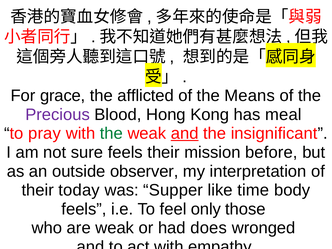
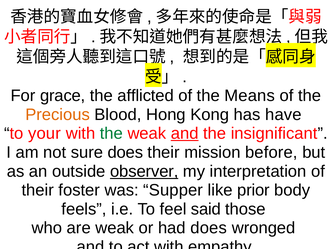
Precious colour: purple -> orange
meal: meal -> have
pray: pray -> your
sure feels: feels -> does
observer underline: none -> present
today: today -> foster
time: time -> prior
only: only -> said
